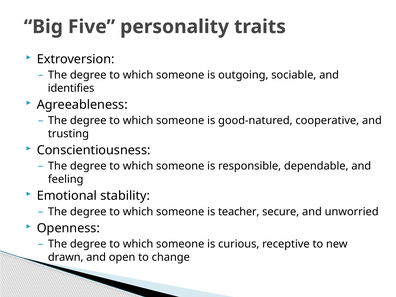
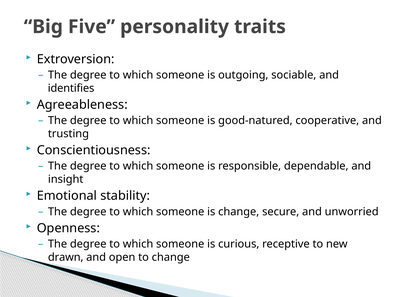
feeling: feeling -> insight
is teacher: teacher -> change
